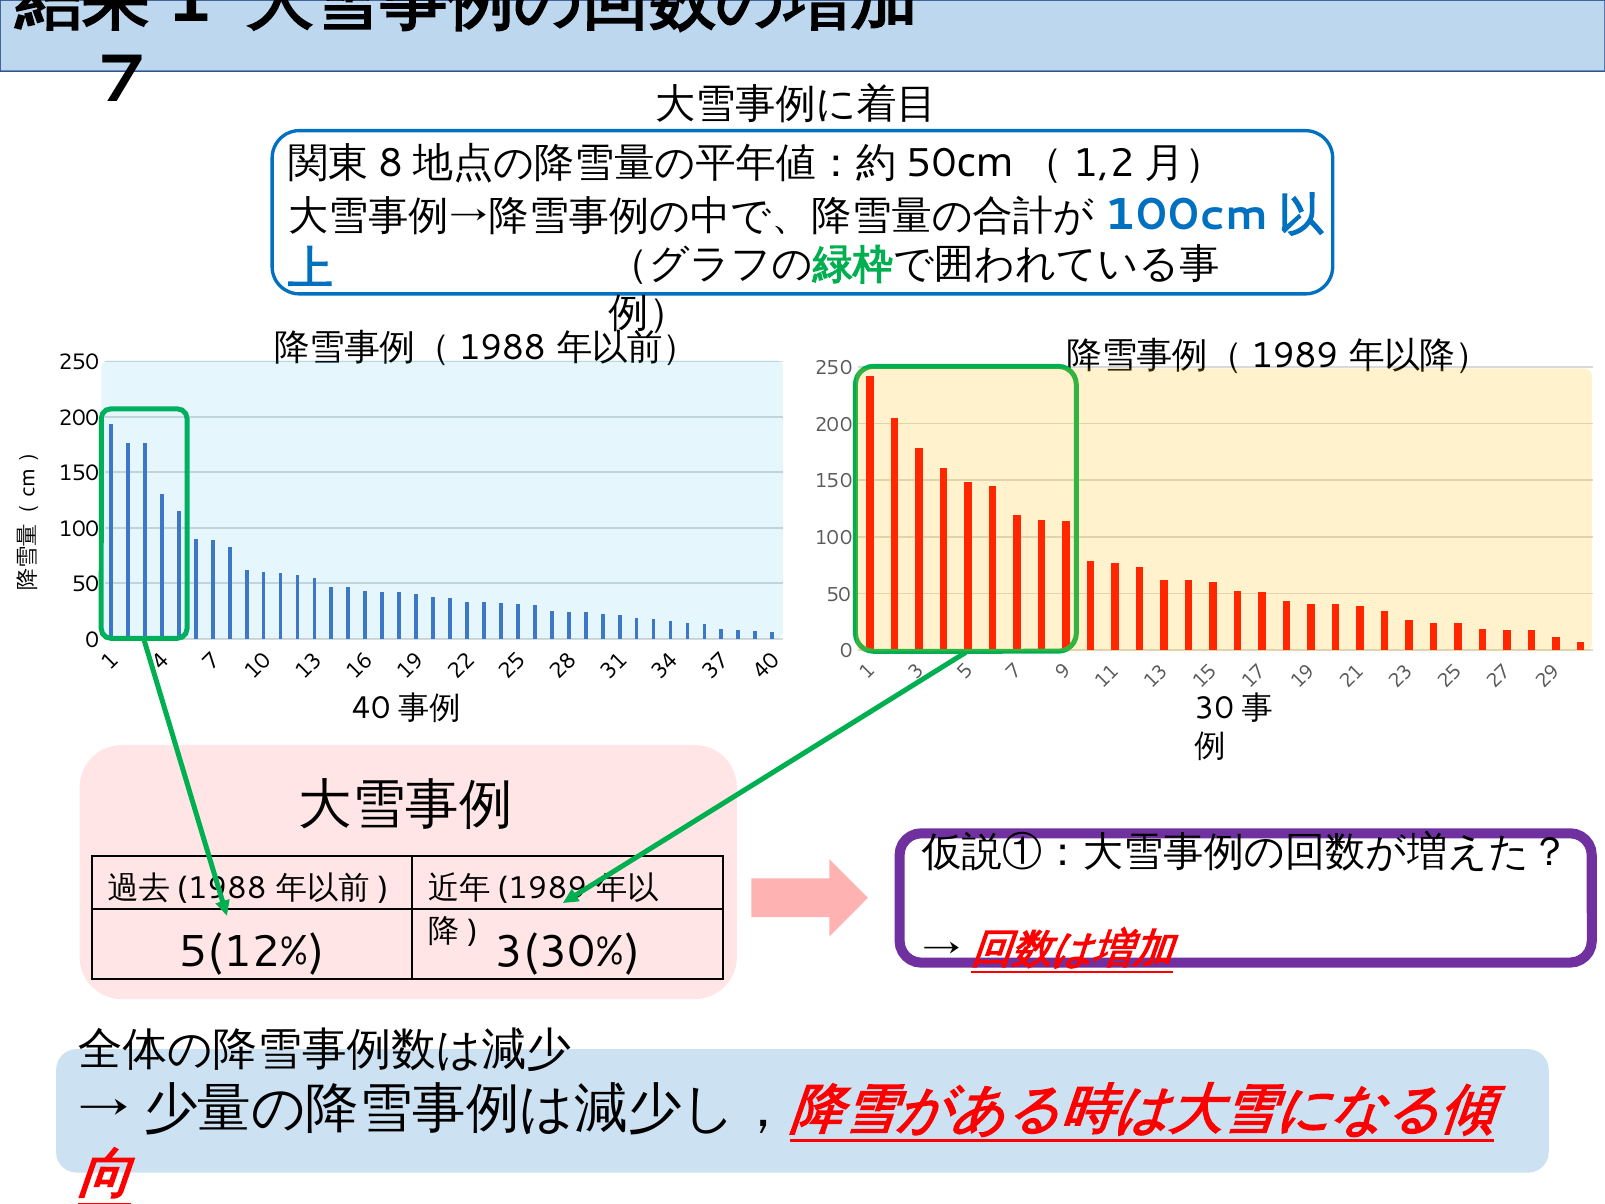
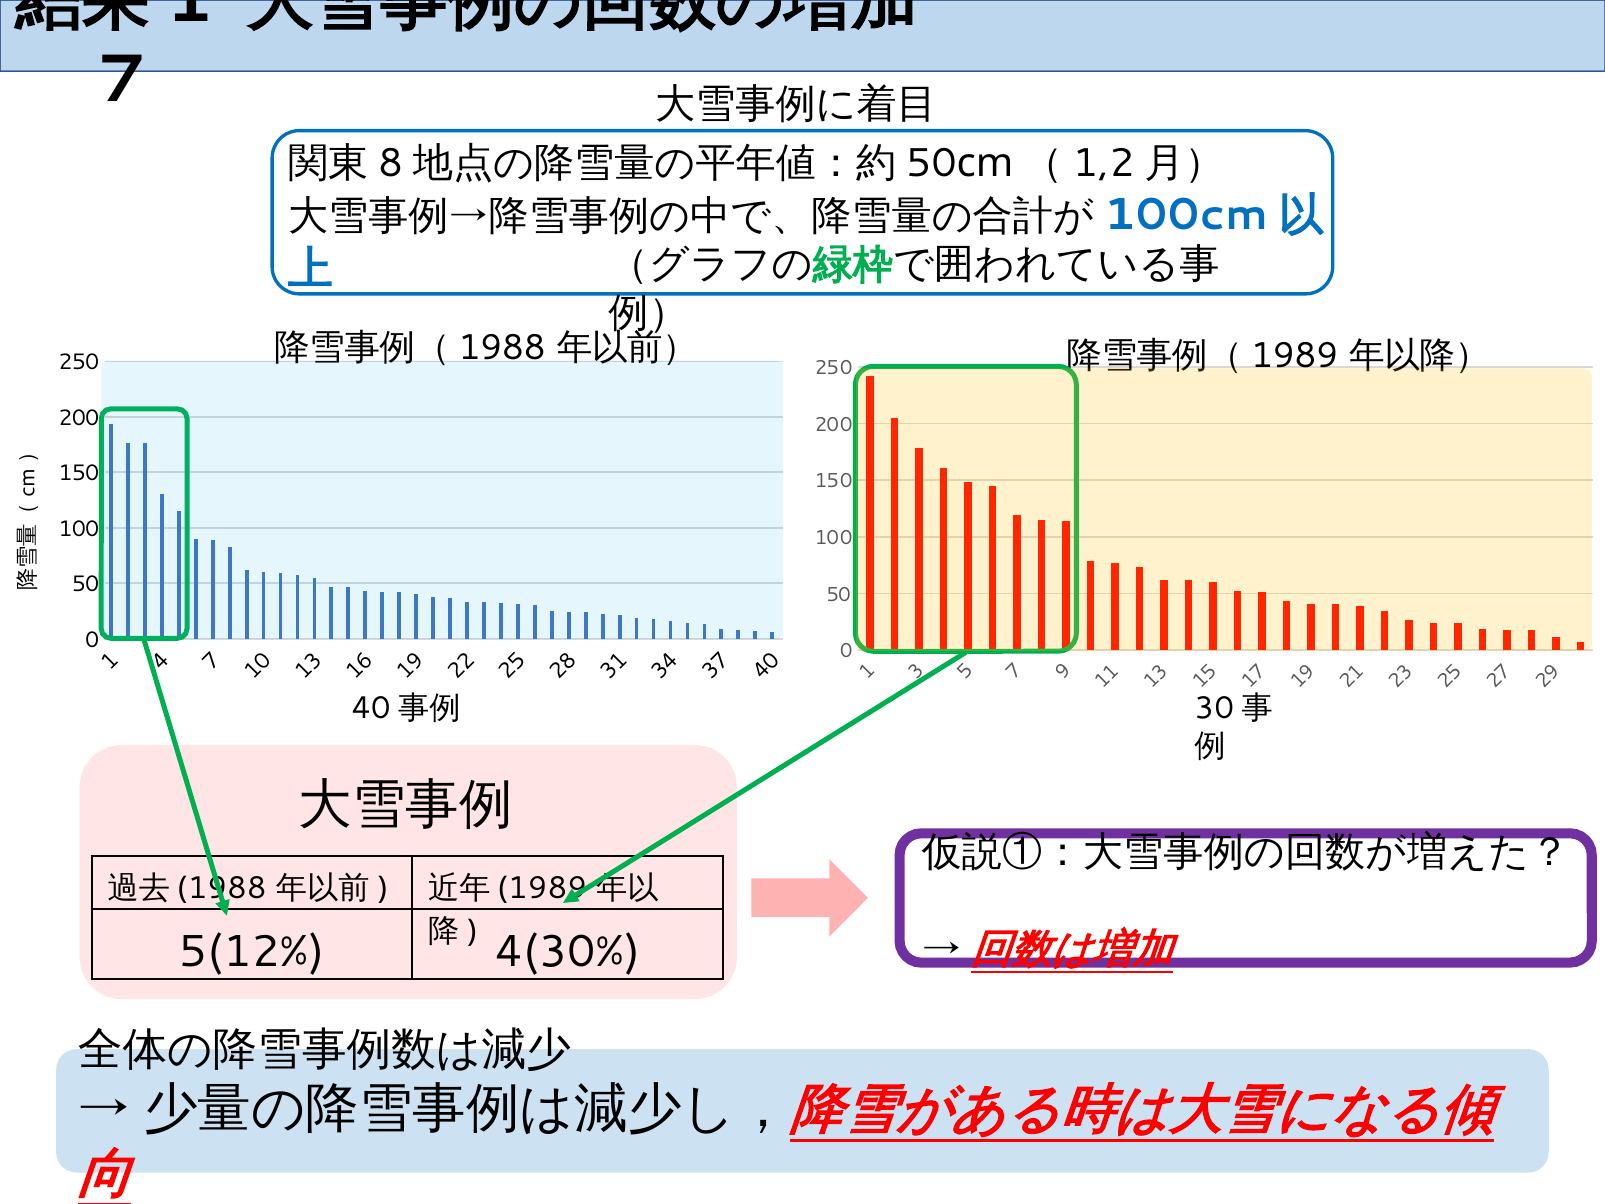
3(30%: 3(30% -> 4(30%
